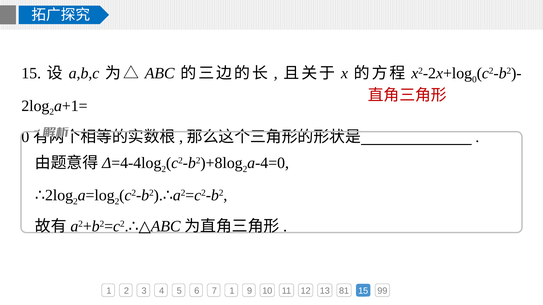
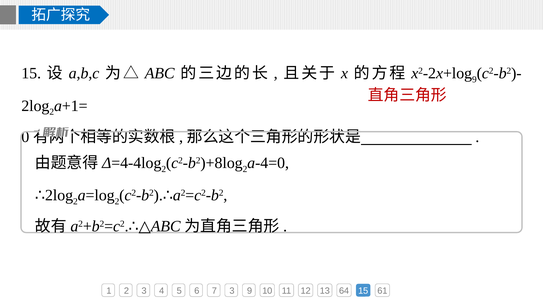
0 at (474, 80): 0 -> 9
7 1: 1 -> 3
81: 81 -> 64
99: 99 -> 61
